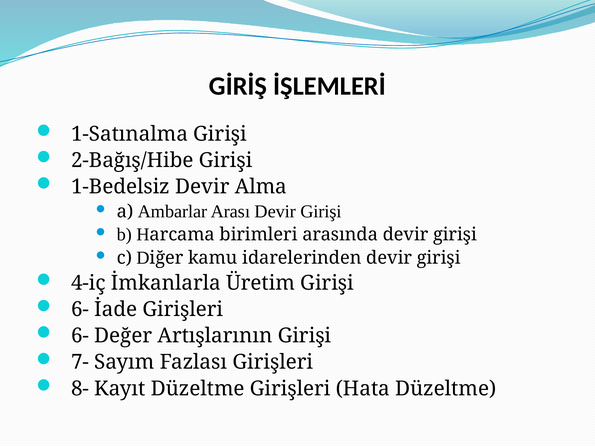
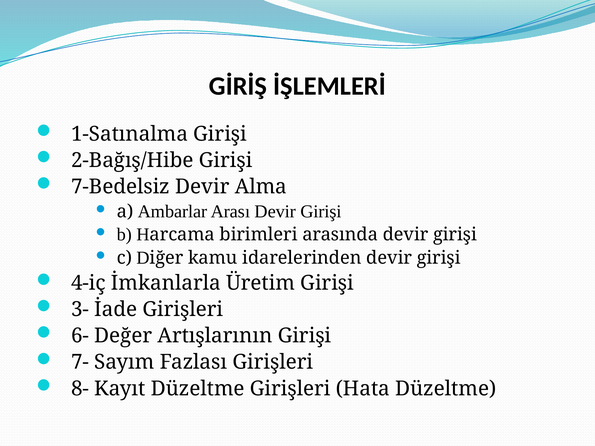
1-Bedelsiz: 1-Bedelsiz -> 7-Bedelsiz
6- at (80, 309): 6- -> 3-
